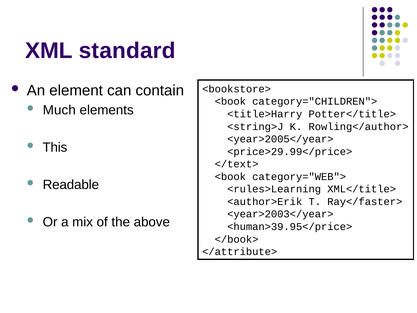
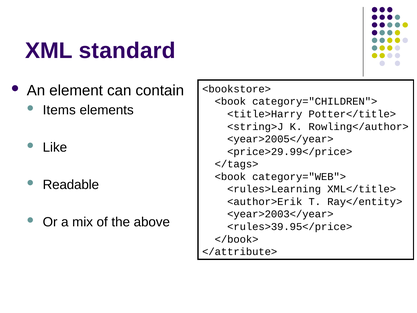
Much: Much -> Items
This: This -> Like
</text>: </text> -> </tags>
Ray</faster>: Ray</faster> -> Ray</entity>
<human>39.95</price>: <human>39.95</price> -> <rules>39.95</price>
